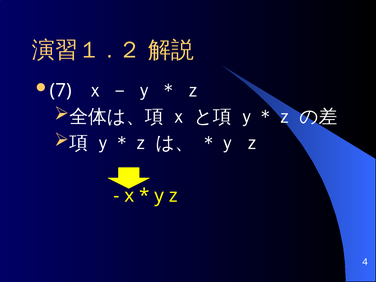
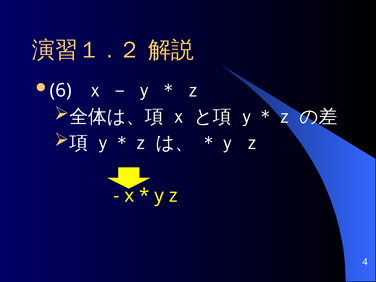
7: 7 -> 6
